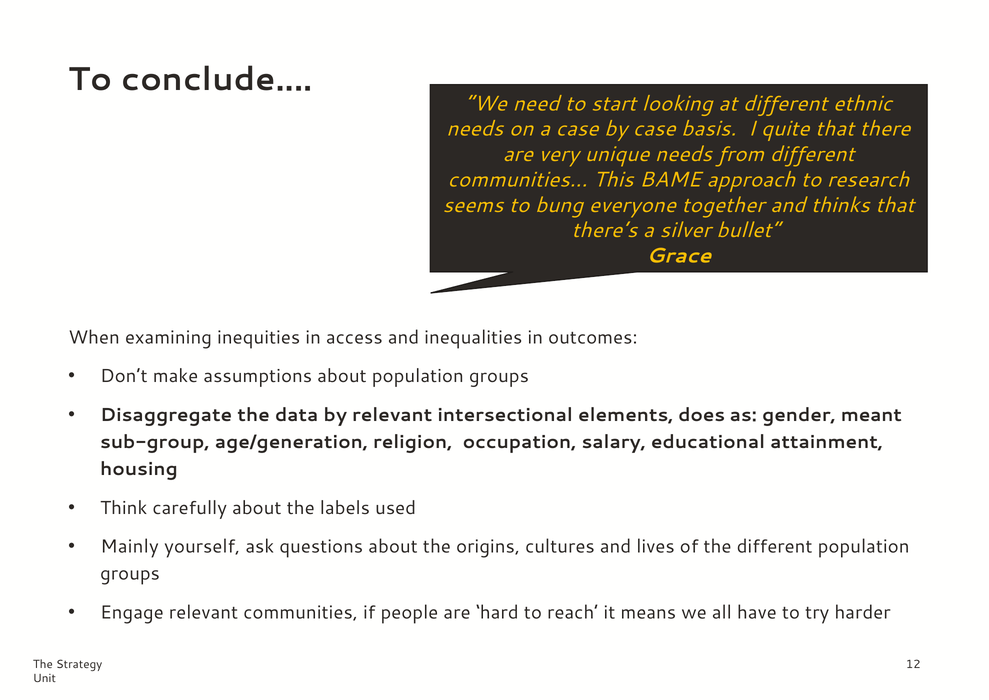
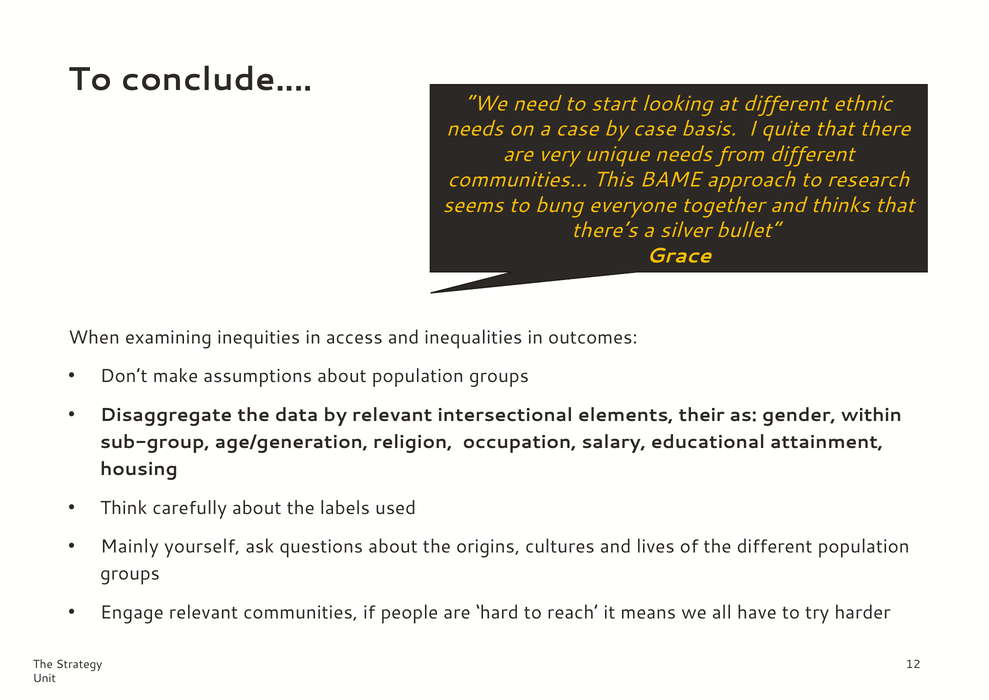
does: does -> their
meant: meant -> within
